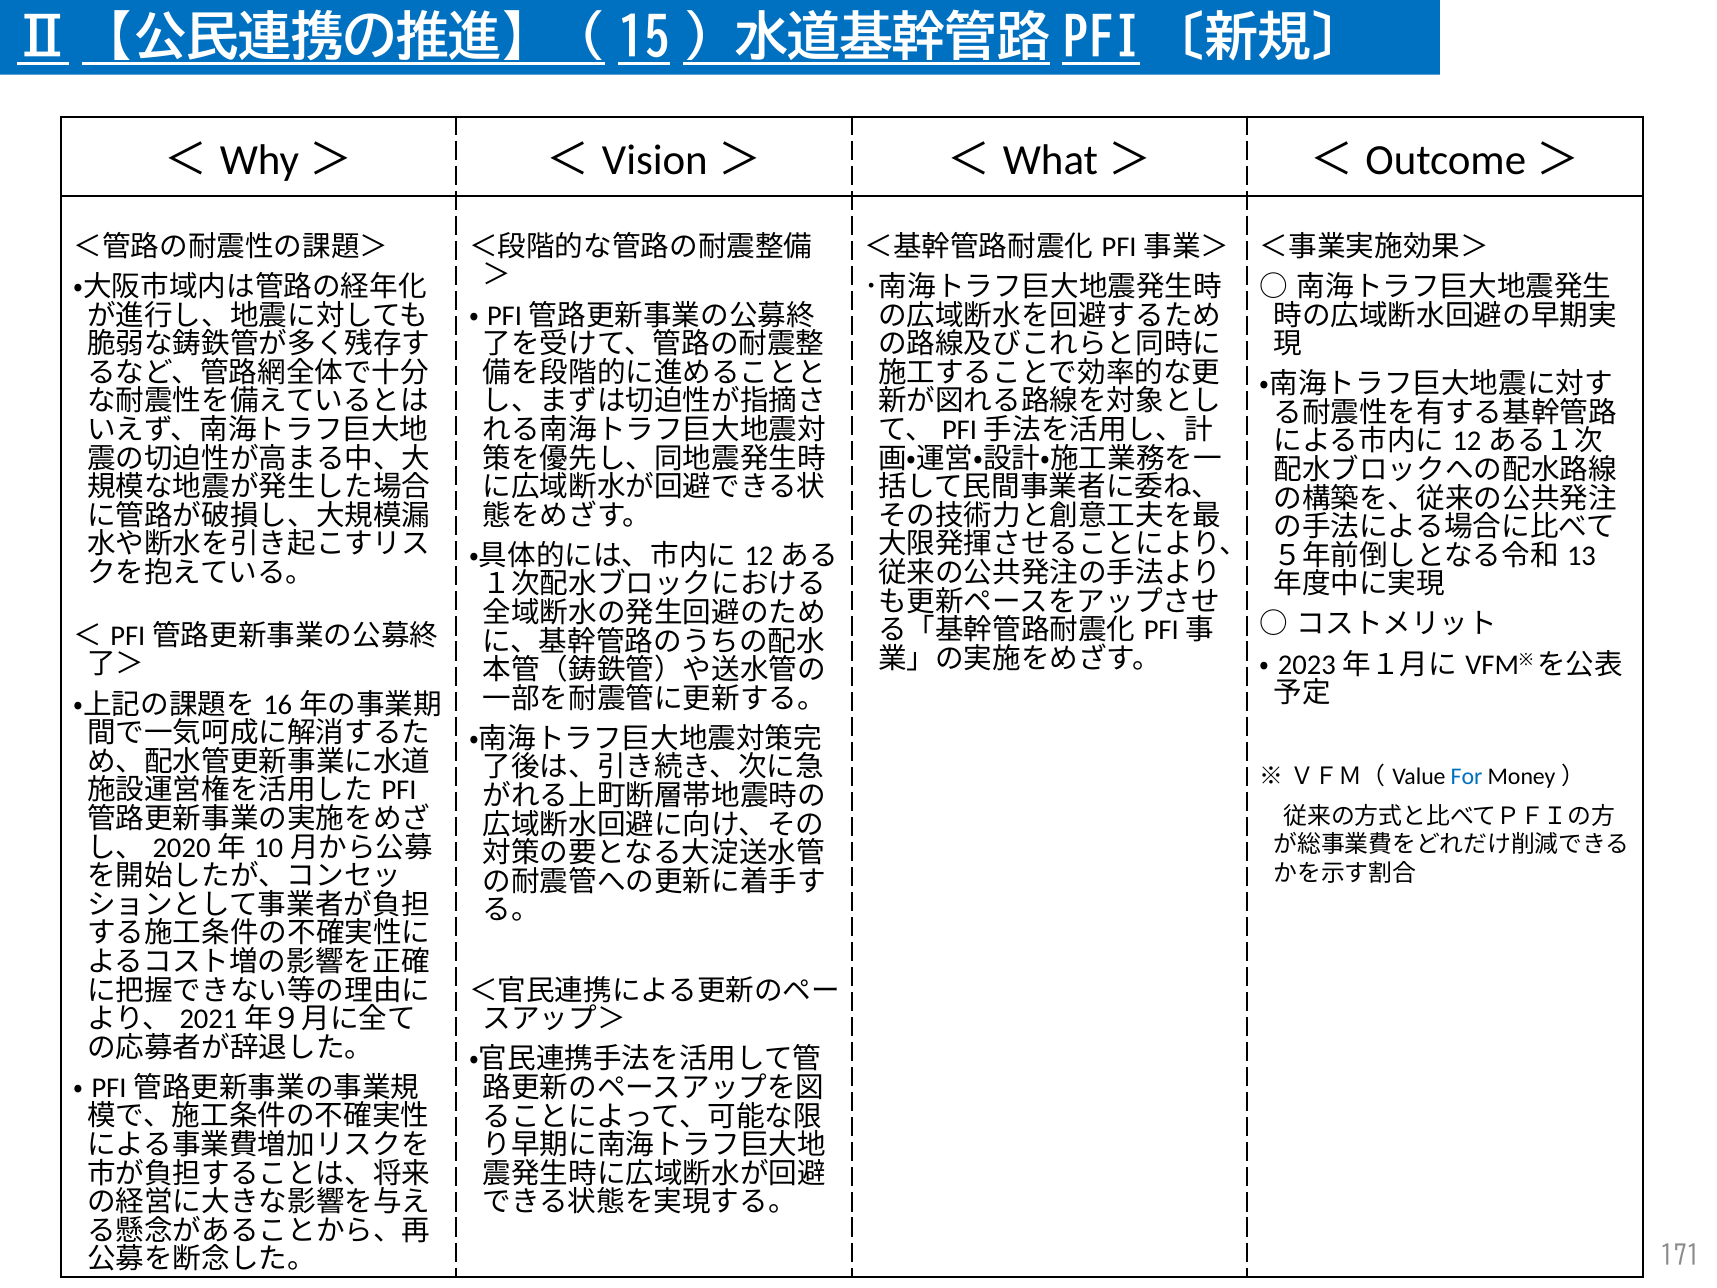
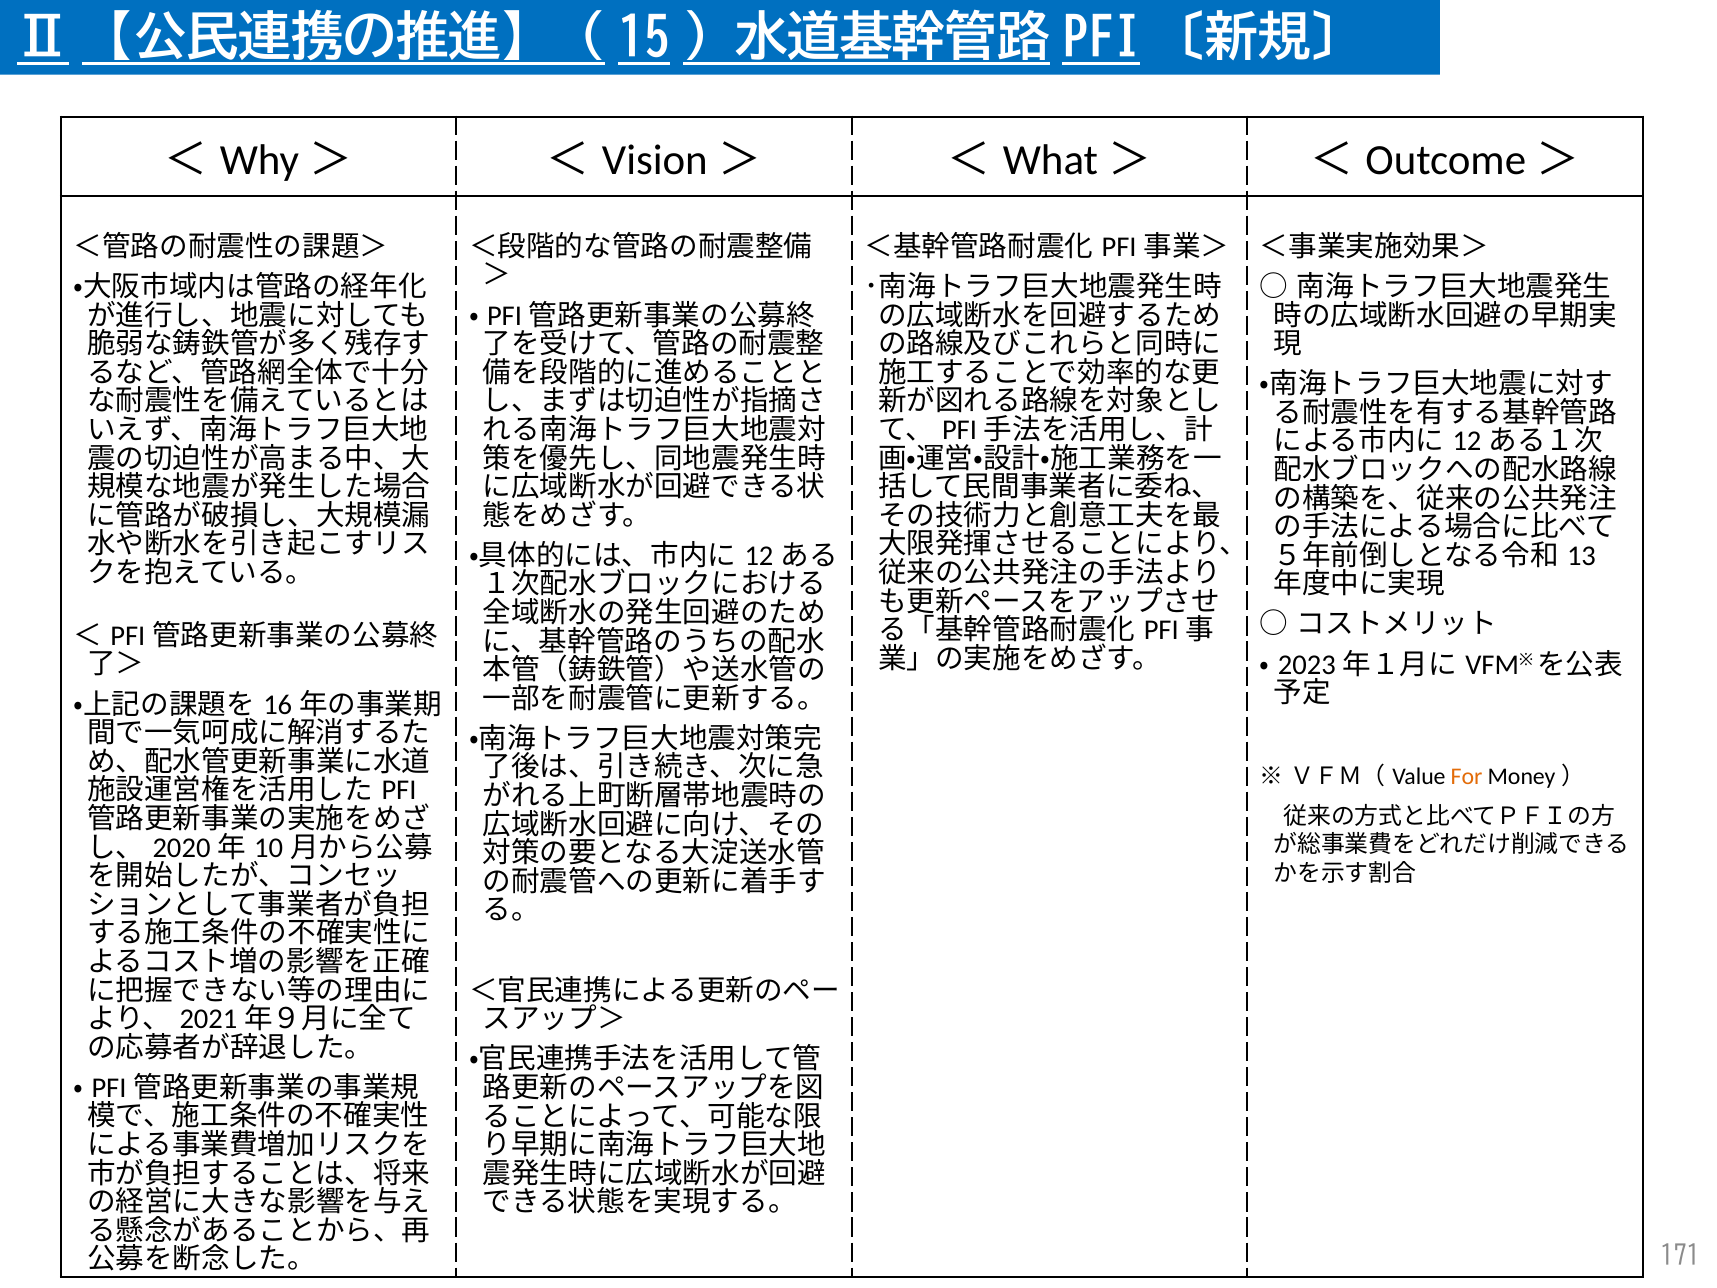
For colour: blue -> orange
